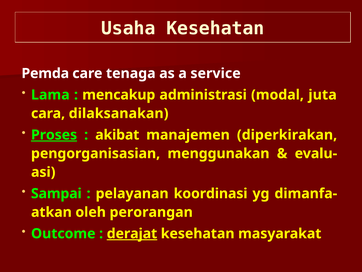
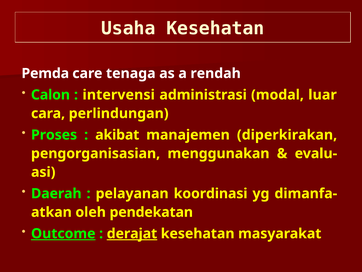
service: service -> rendah
Lama: Lama -> Calon
mencakup: mencakup -> intervensi
juta: juta -> luar
dilaksanakan: dilaksanakan -> perlindungan
Proses underline: present -> none
Sampai: Sampai -> Daerah
perorangan: perorangan -> pendekatan
Outcome underline: none -> present
